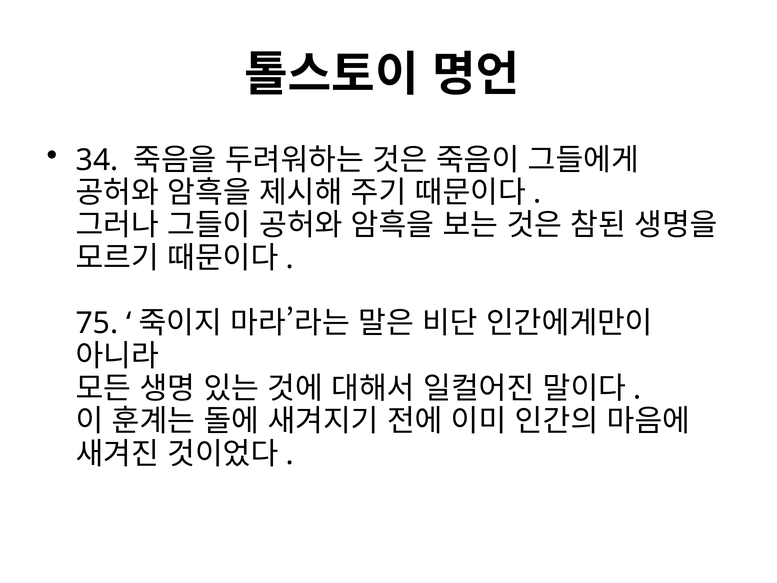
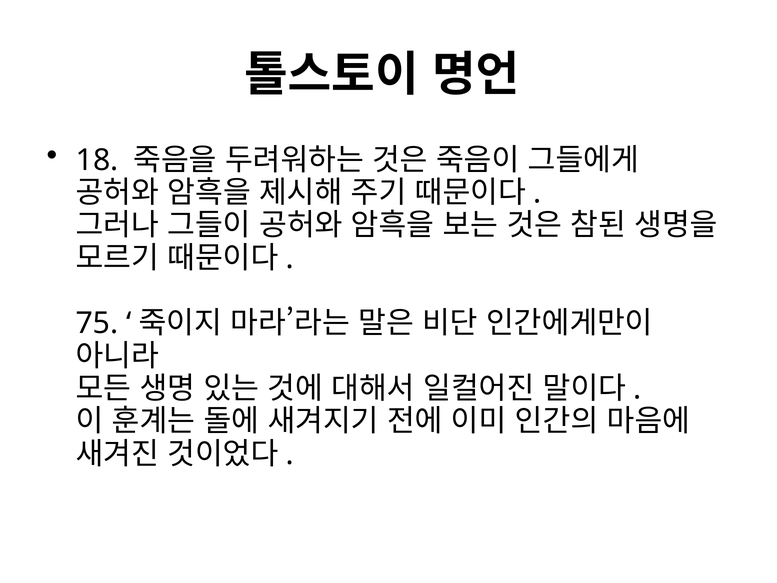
34: 34 -> 18
